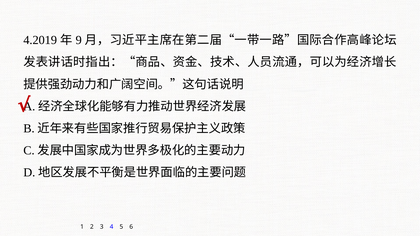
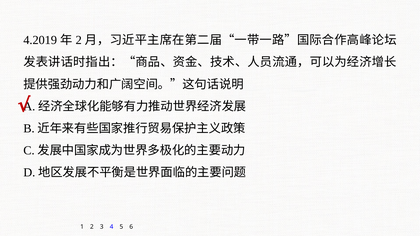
9 at (79, 40): 9 -> 2
